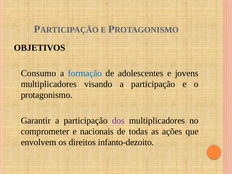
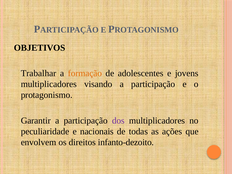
Consumo: Consumo -> Trabalhar
formação colour: blue -> orange
comprometer: comprometer -> peculiaridade
